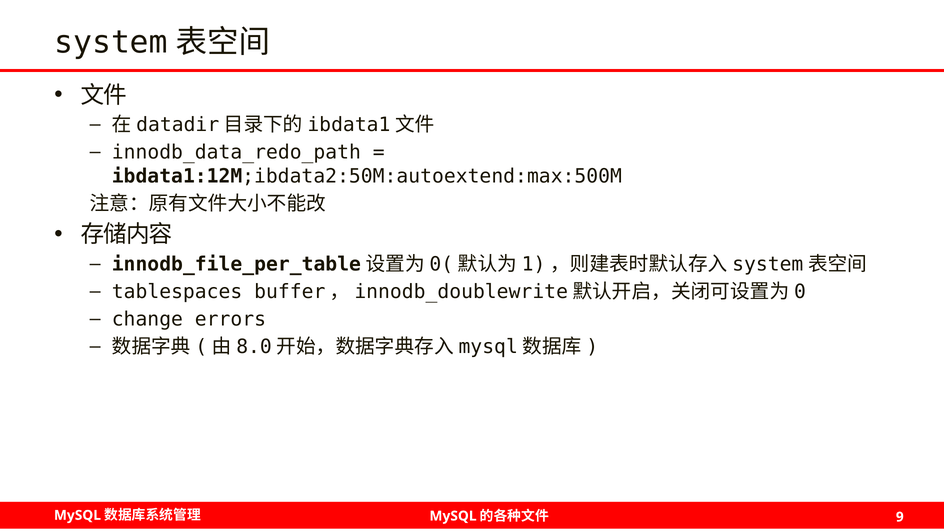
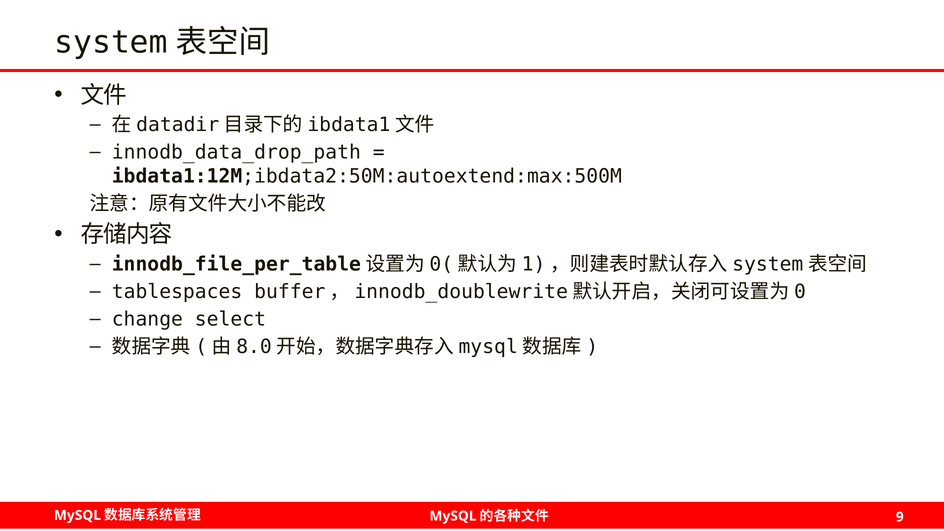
innodb_data_redo_path: innodb_data_redo_path -> innodb_data_drop_path
errors: errors -> select
